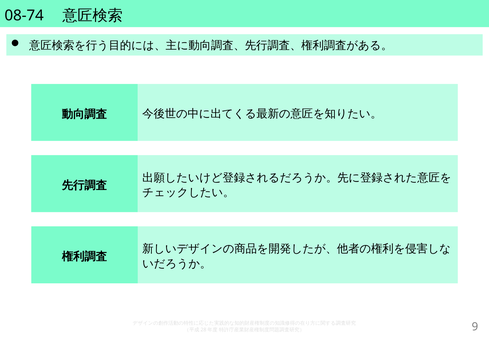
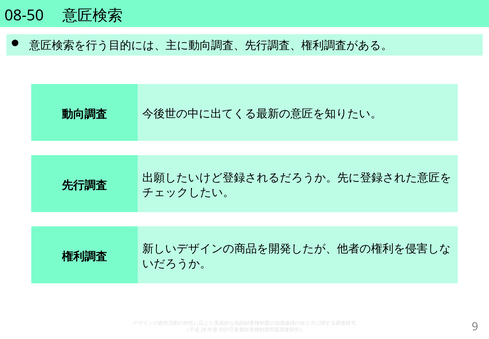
08-74: 08-74 -> 08-50
